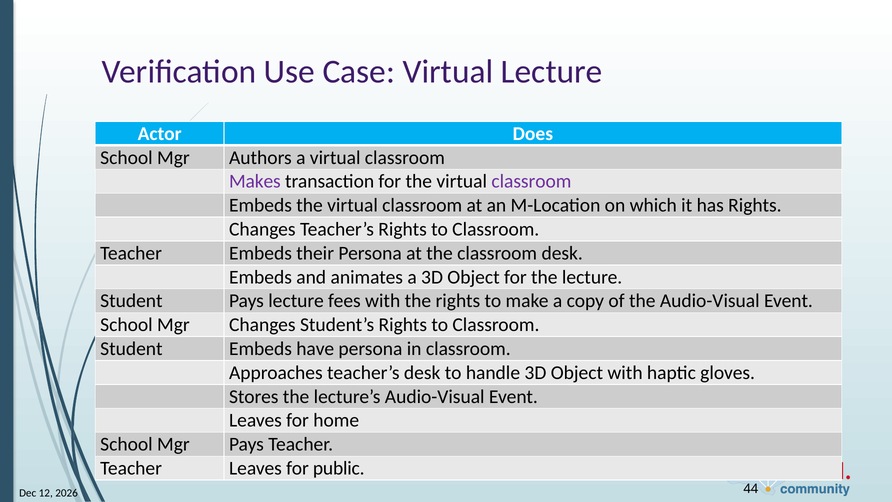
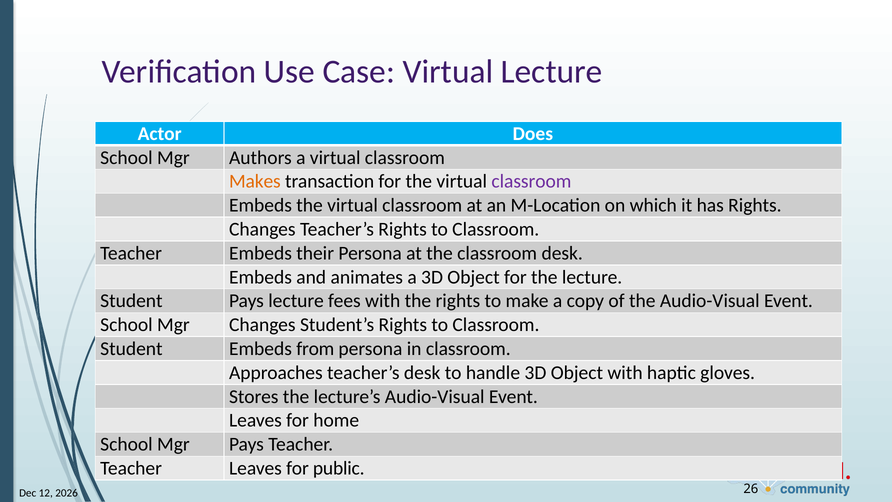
Makes colour: purple -> orange
have: have -> from
44: 44 -> 26
